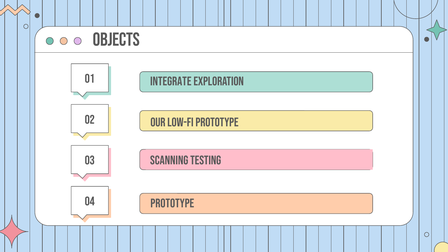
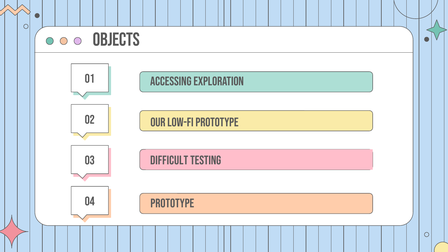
Integrate: Integrate -> Accessing
Scanning: Scanning -> Difficult
